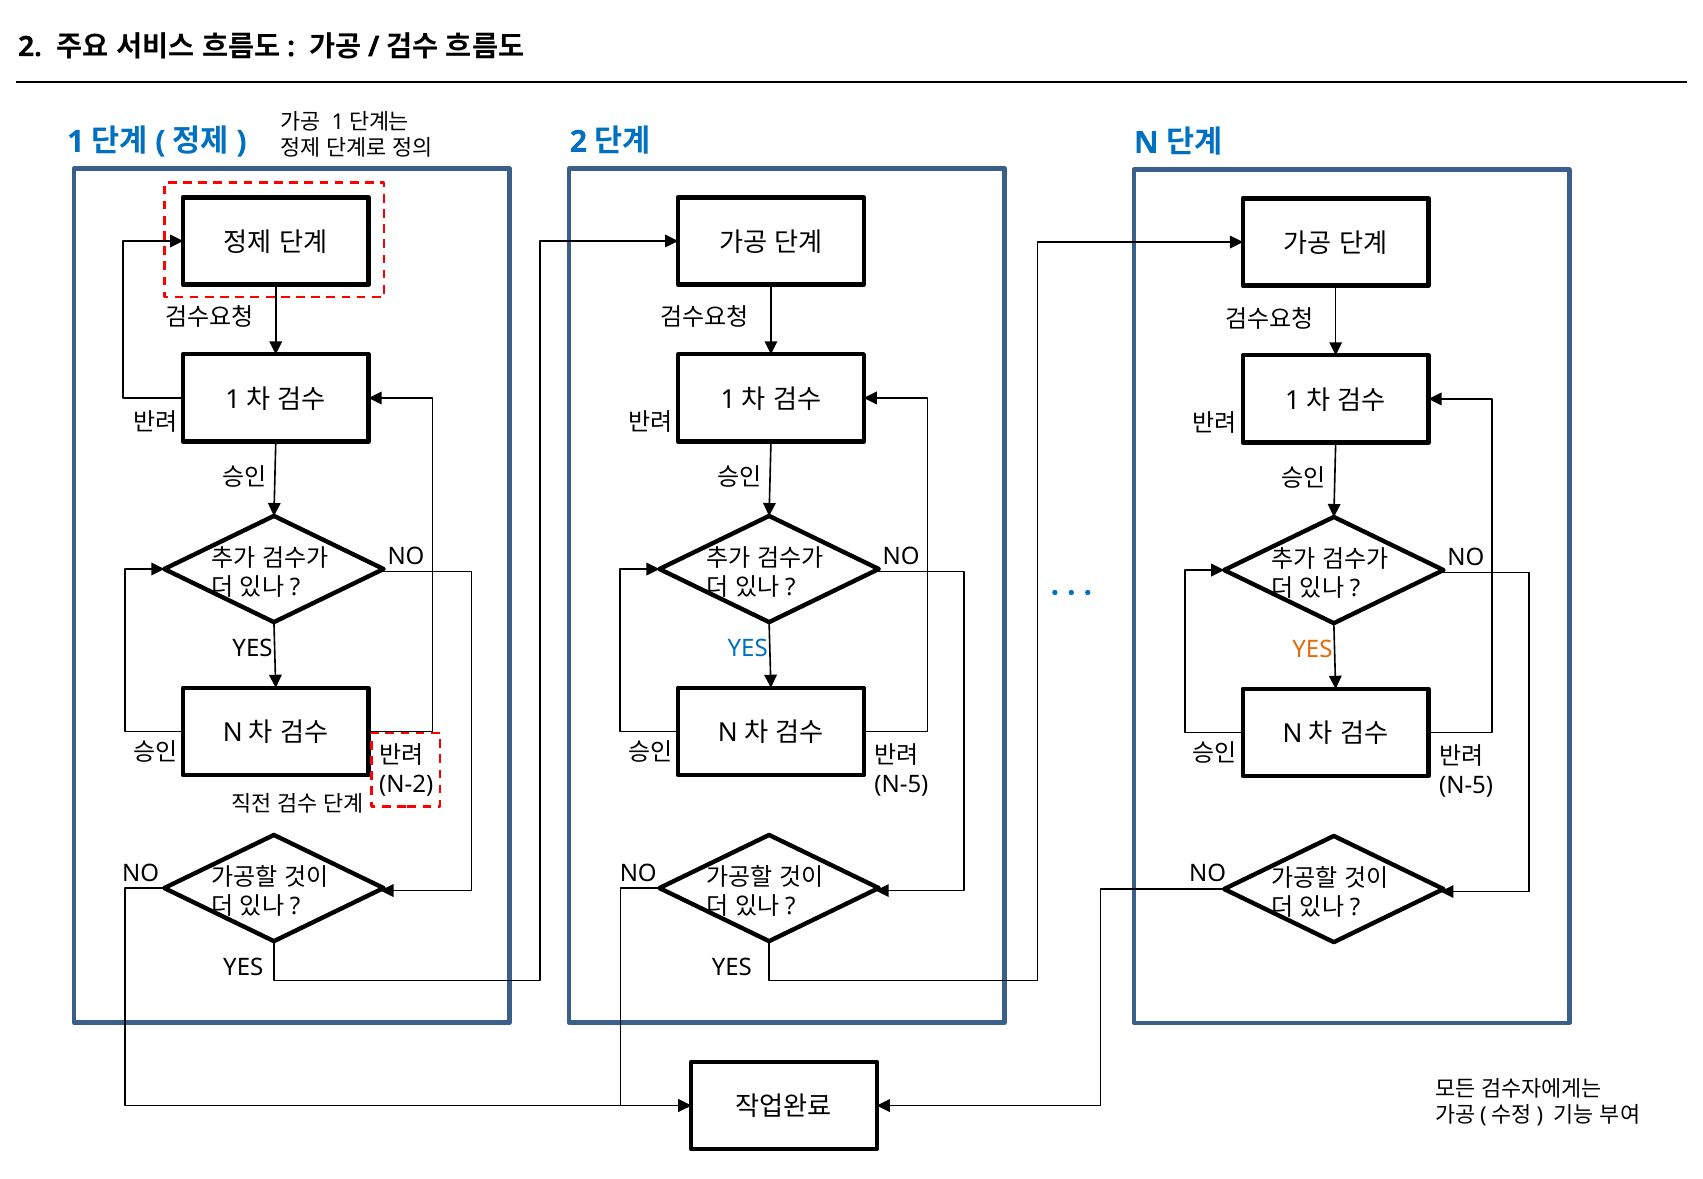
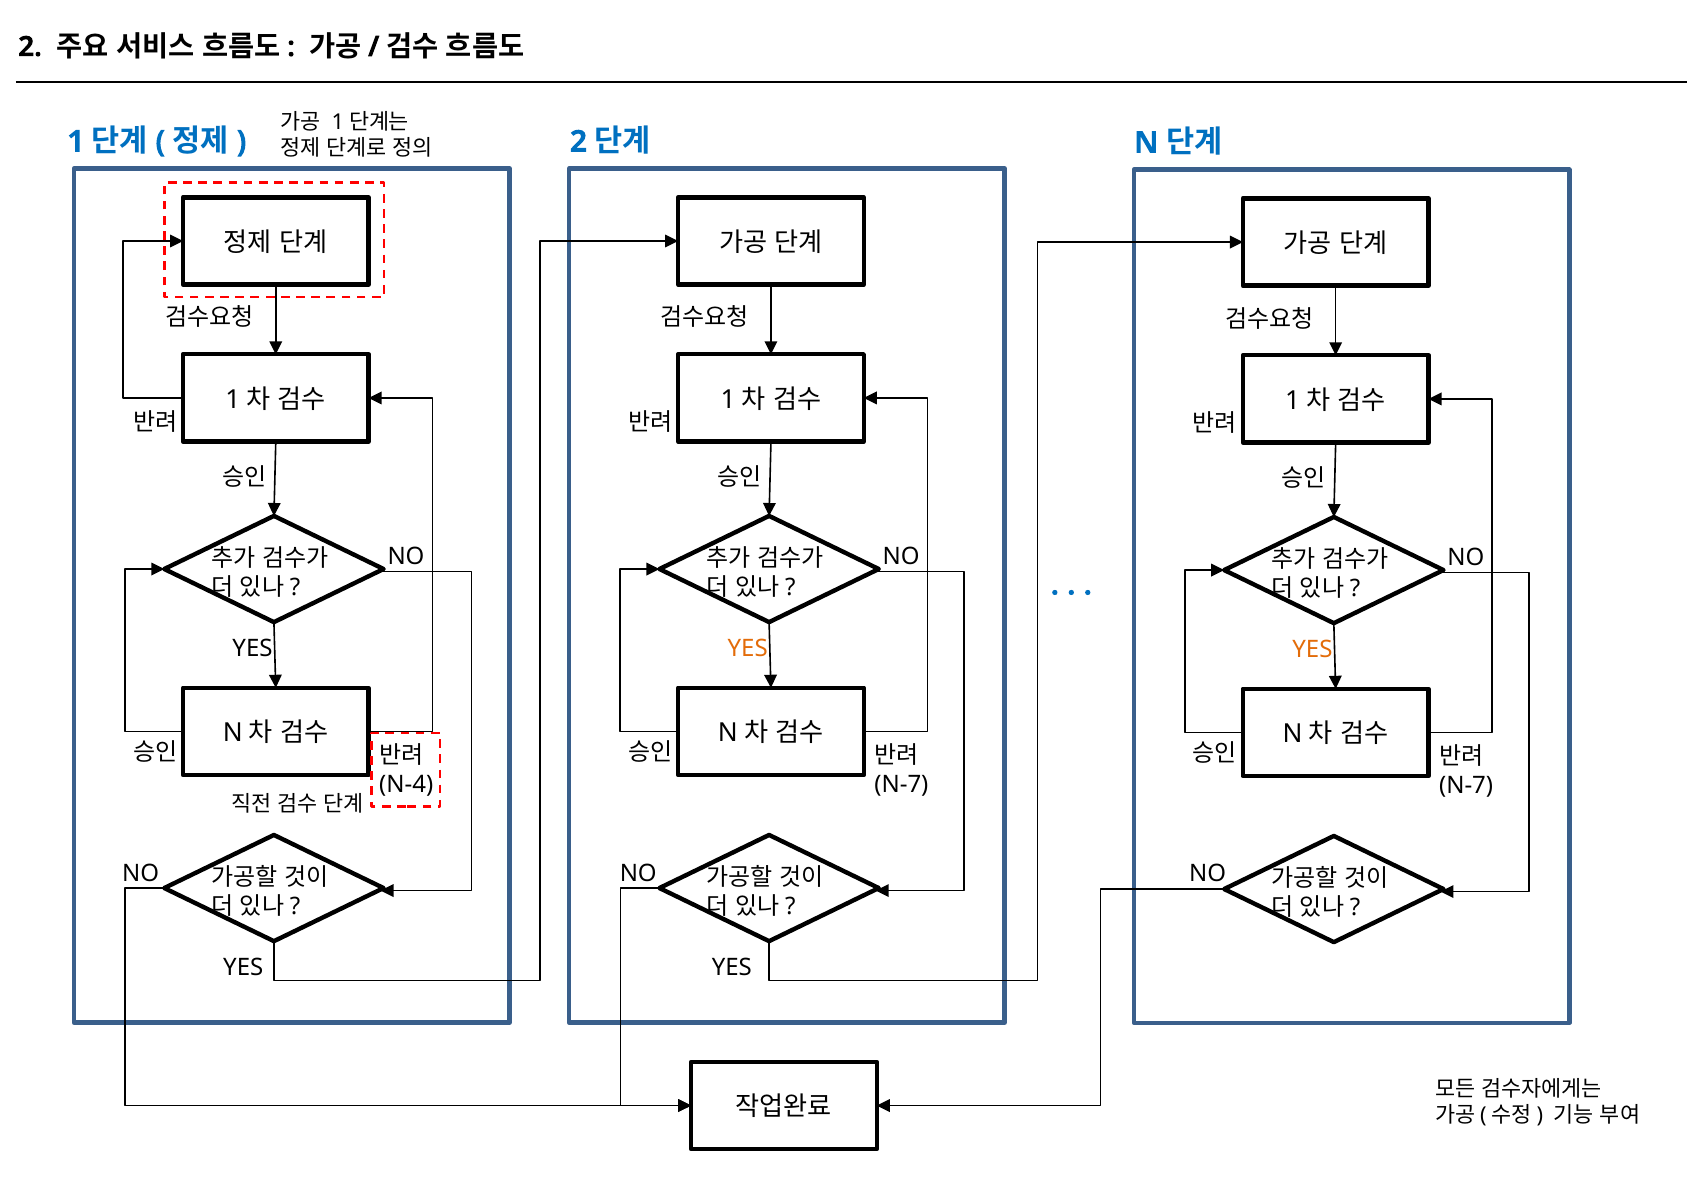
YES at (748, 648) colour: blue -> orange
N-2: N-2 -> N-4
N-5 at (901, 785): N-5 -> N-7
N-5 at (1466, 786): N-5 -> N-7
